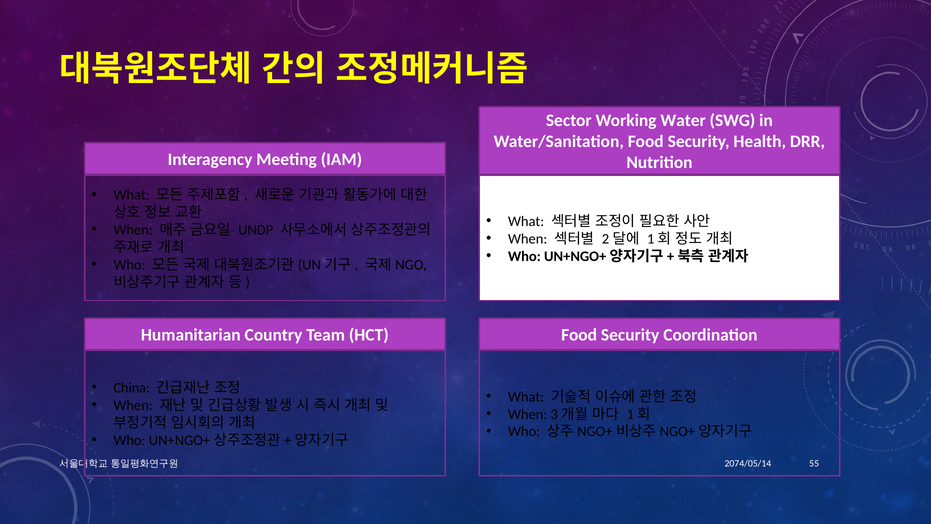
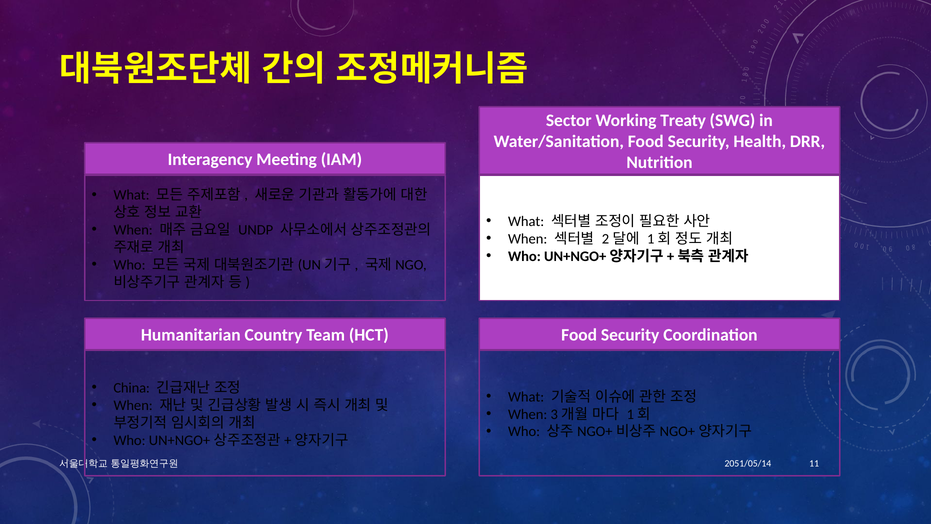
Water: Water -> Treaty
2074/05/14: 2074/05/14 -> 2051/05/14
55: 55 -> 11
